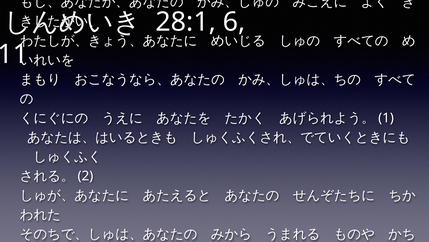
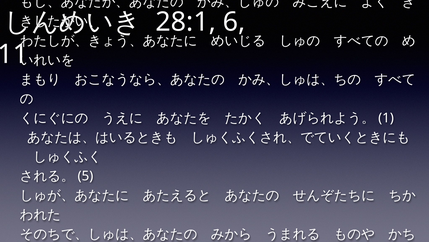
2: 2 -> 5
